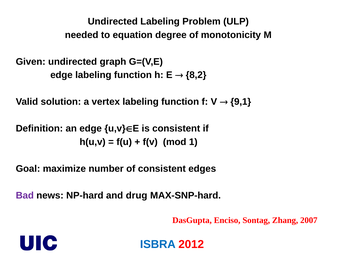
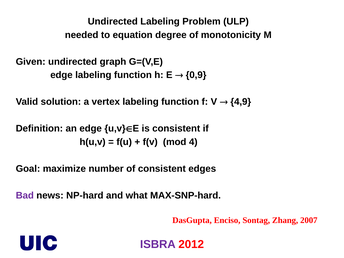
8,2: 8,2 -> 0,9
9,1: 9,1 -> 4,9
1: 1 -> 4
drug: drug -> what
ISBRA colour: blue -> purple
